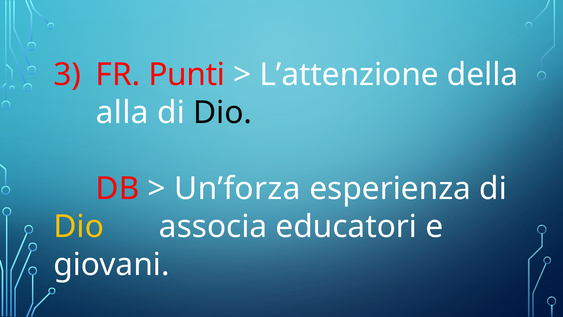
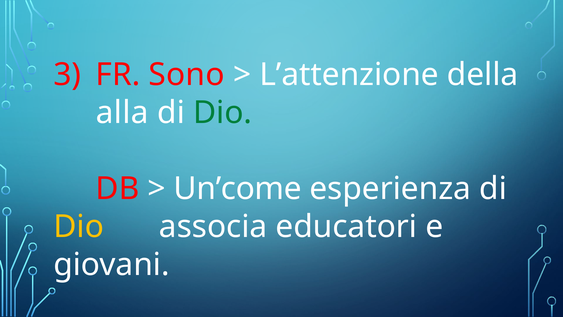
Punti: Punti -> Sono
Dio at (223, 113) colour: black -> green
Un’forza: Un’forza -> Un’come
